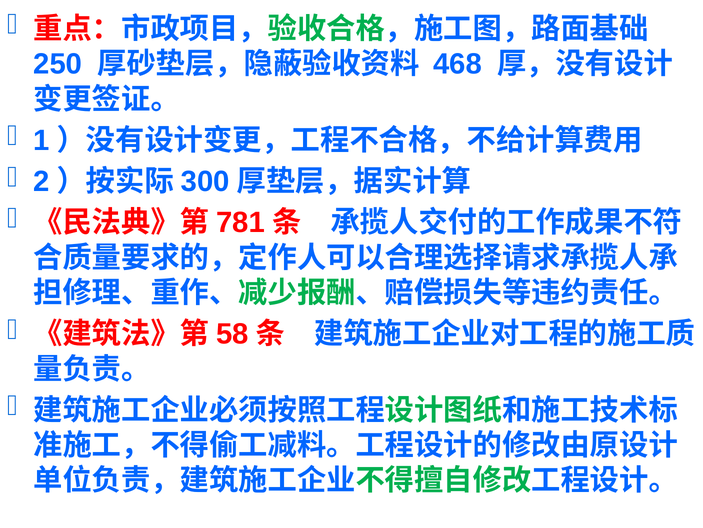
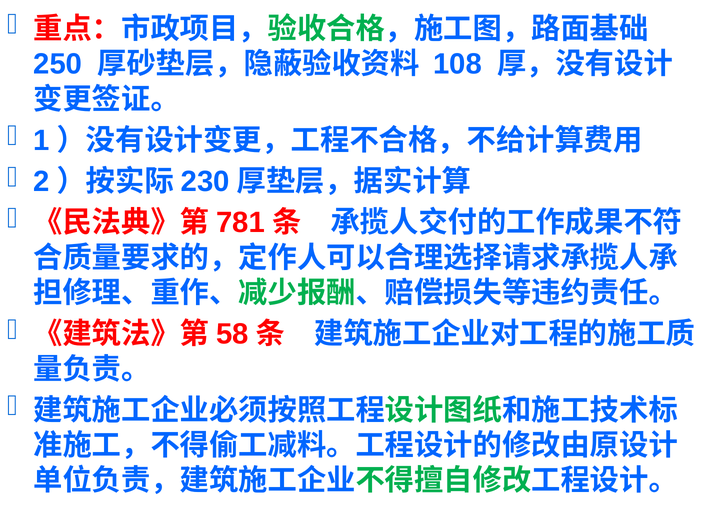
468: 468 -> 108
300: 300 -> 230
